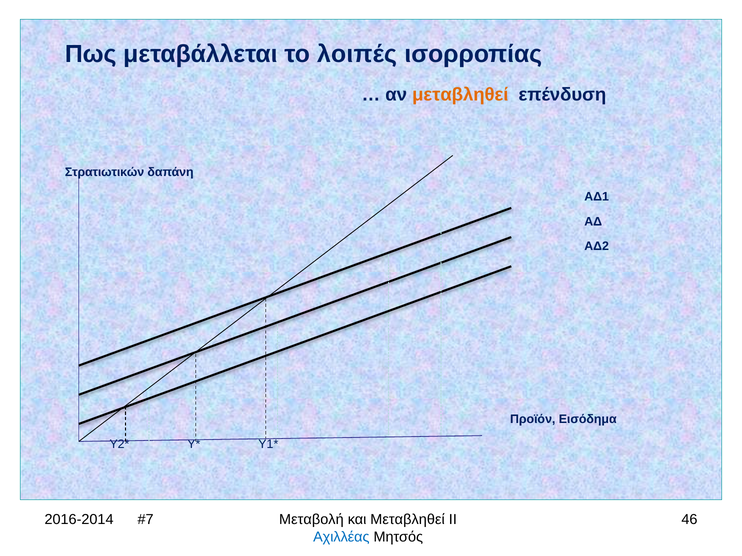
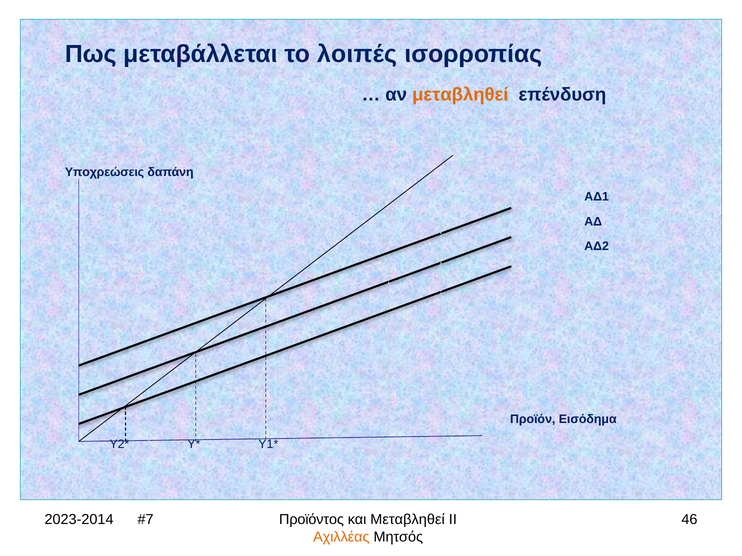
Στρατιωτικών: Στρατιωτικών -> Υποχρεώσεις
2016-2014: 2016-2014 -> 2023-2014
Μεταβολή: Μεταβολή -> Προϊόντος
Αχιλλέας colour: blue -> orange
